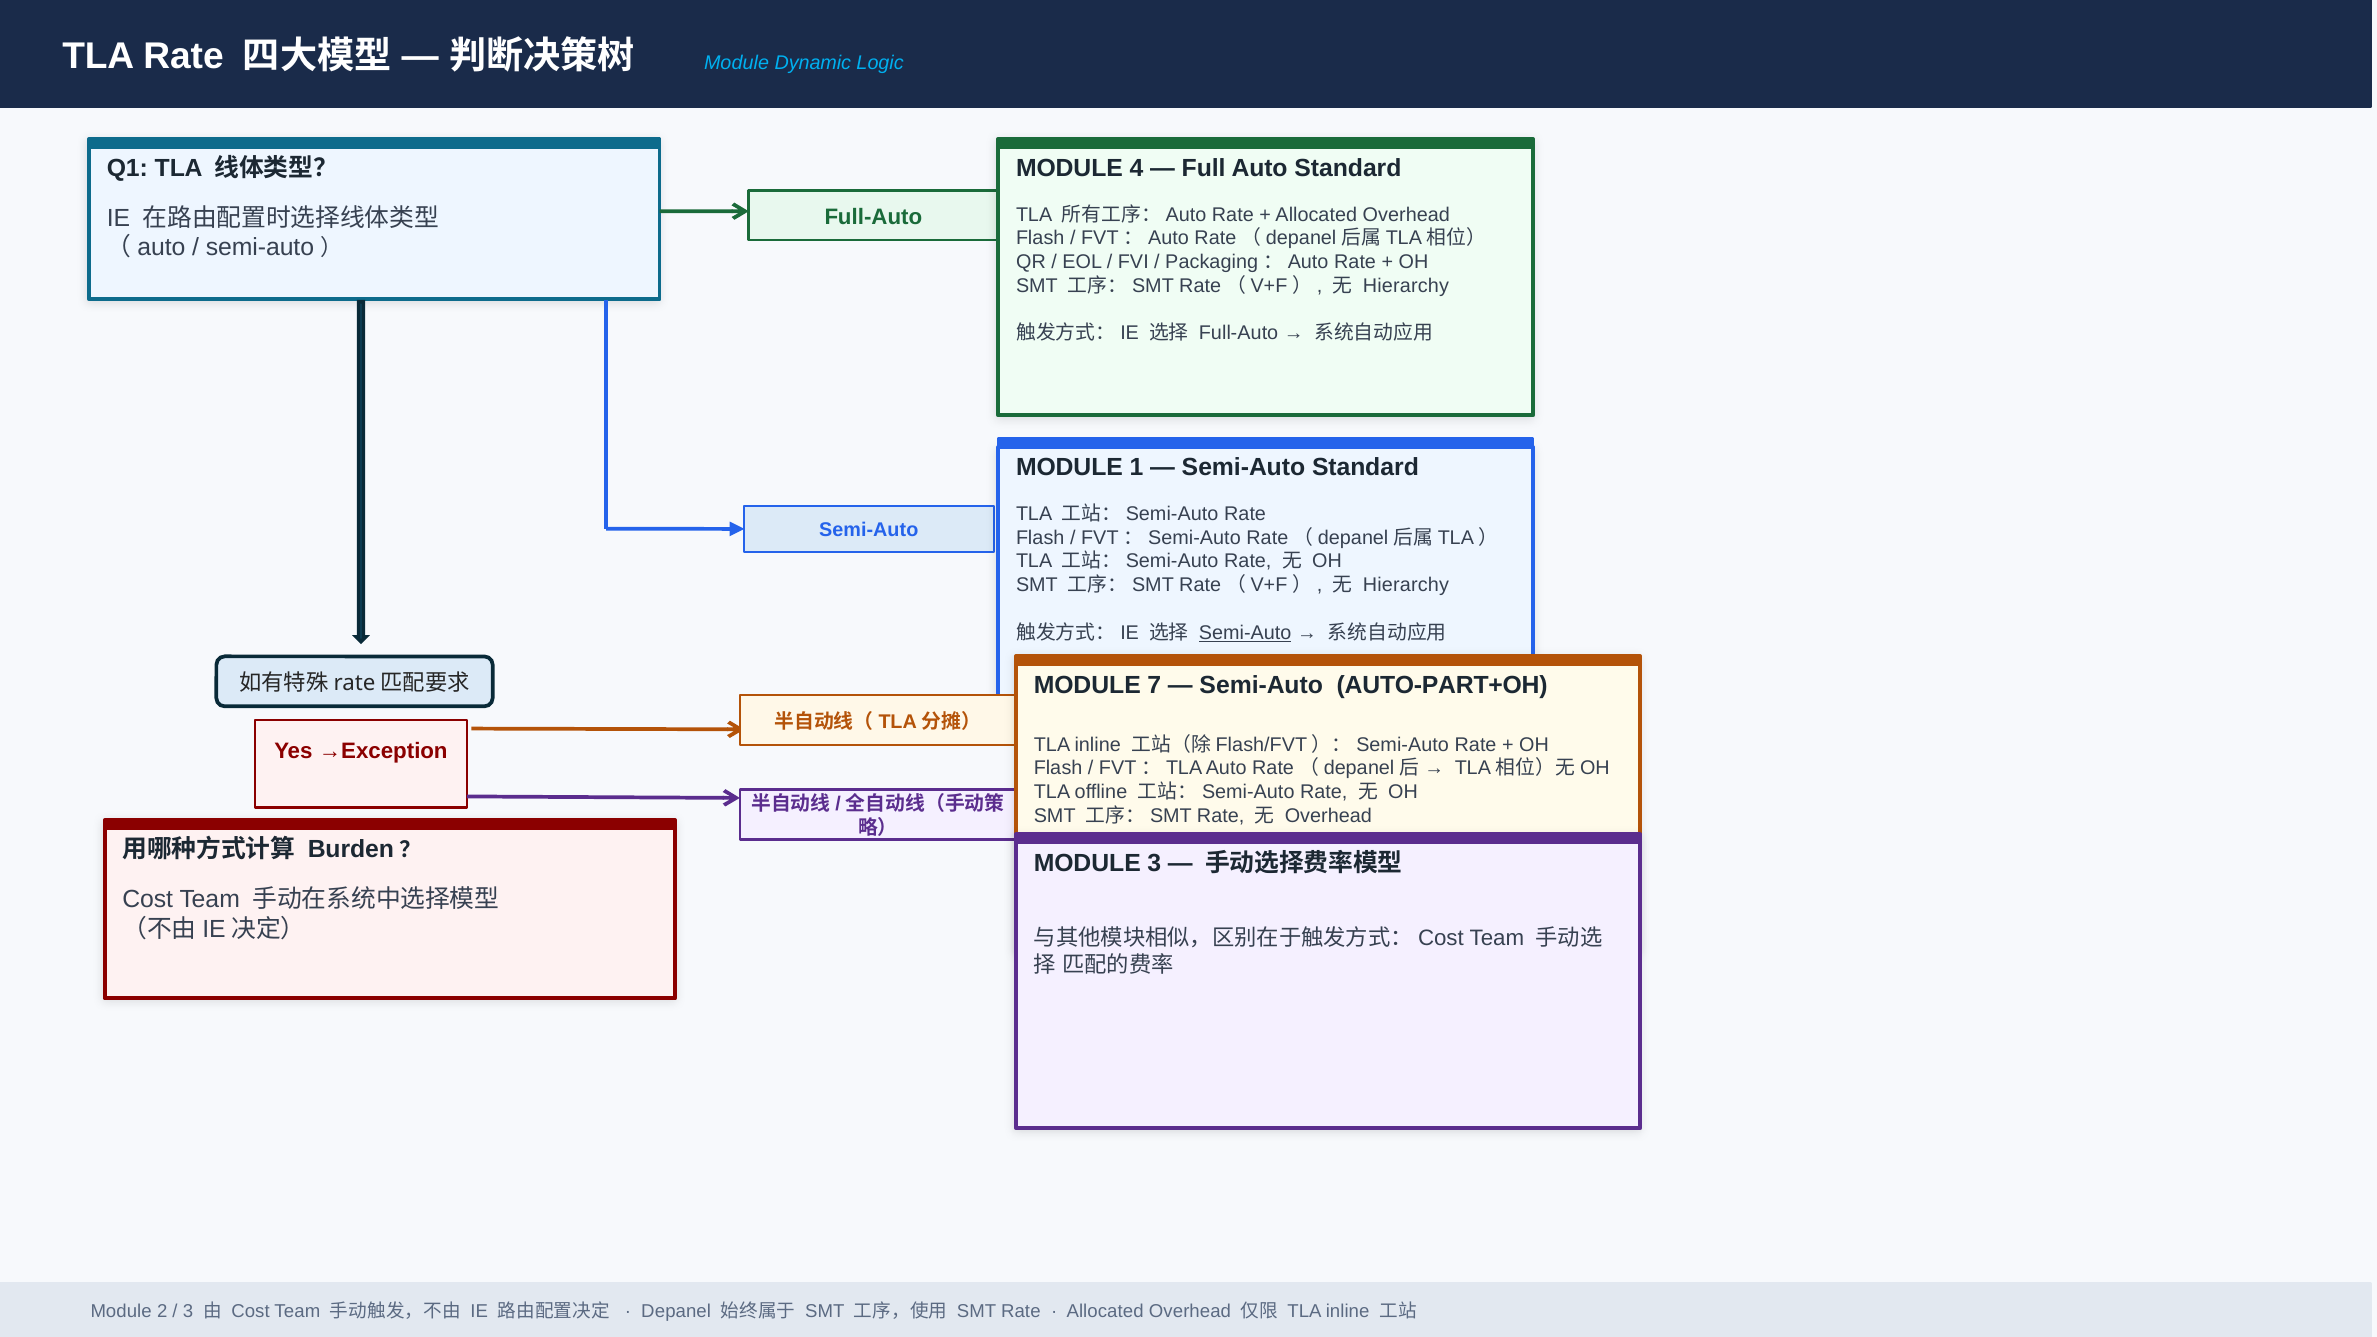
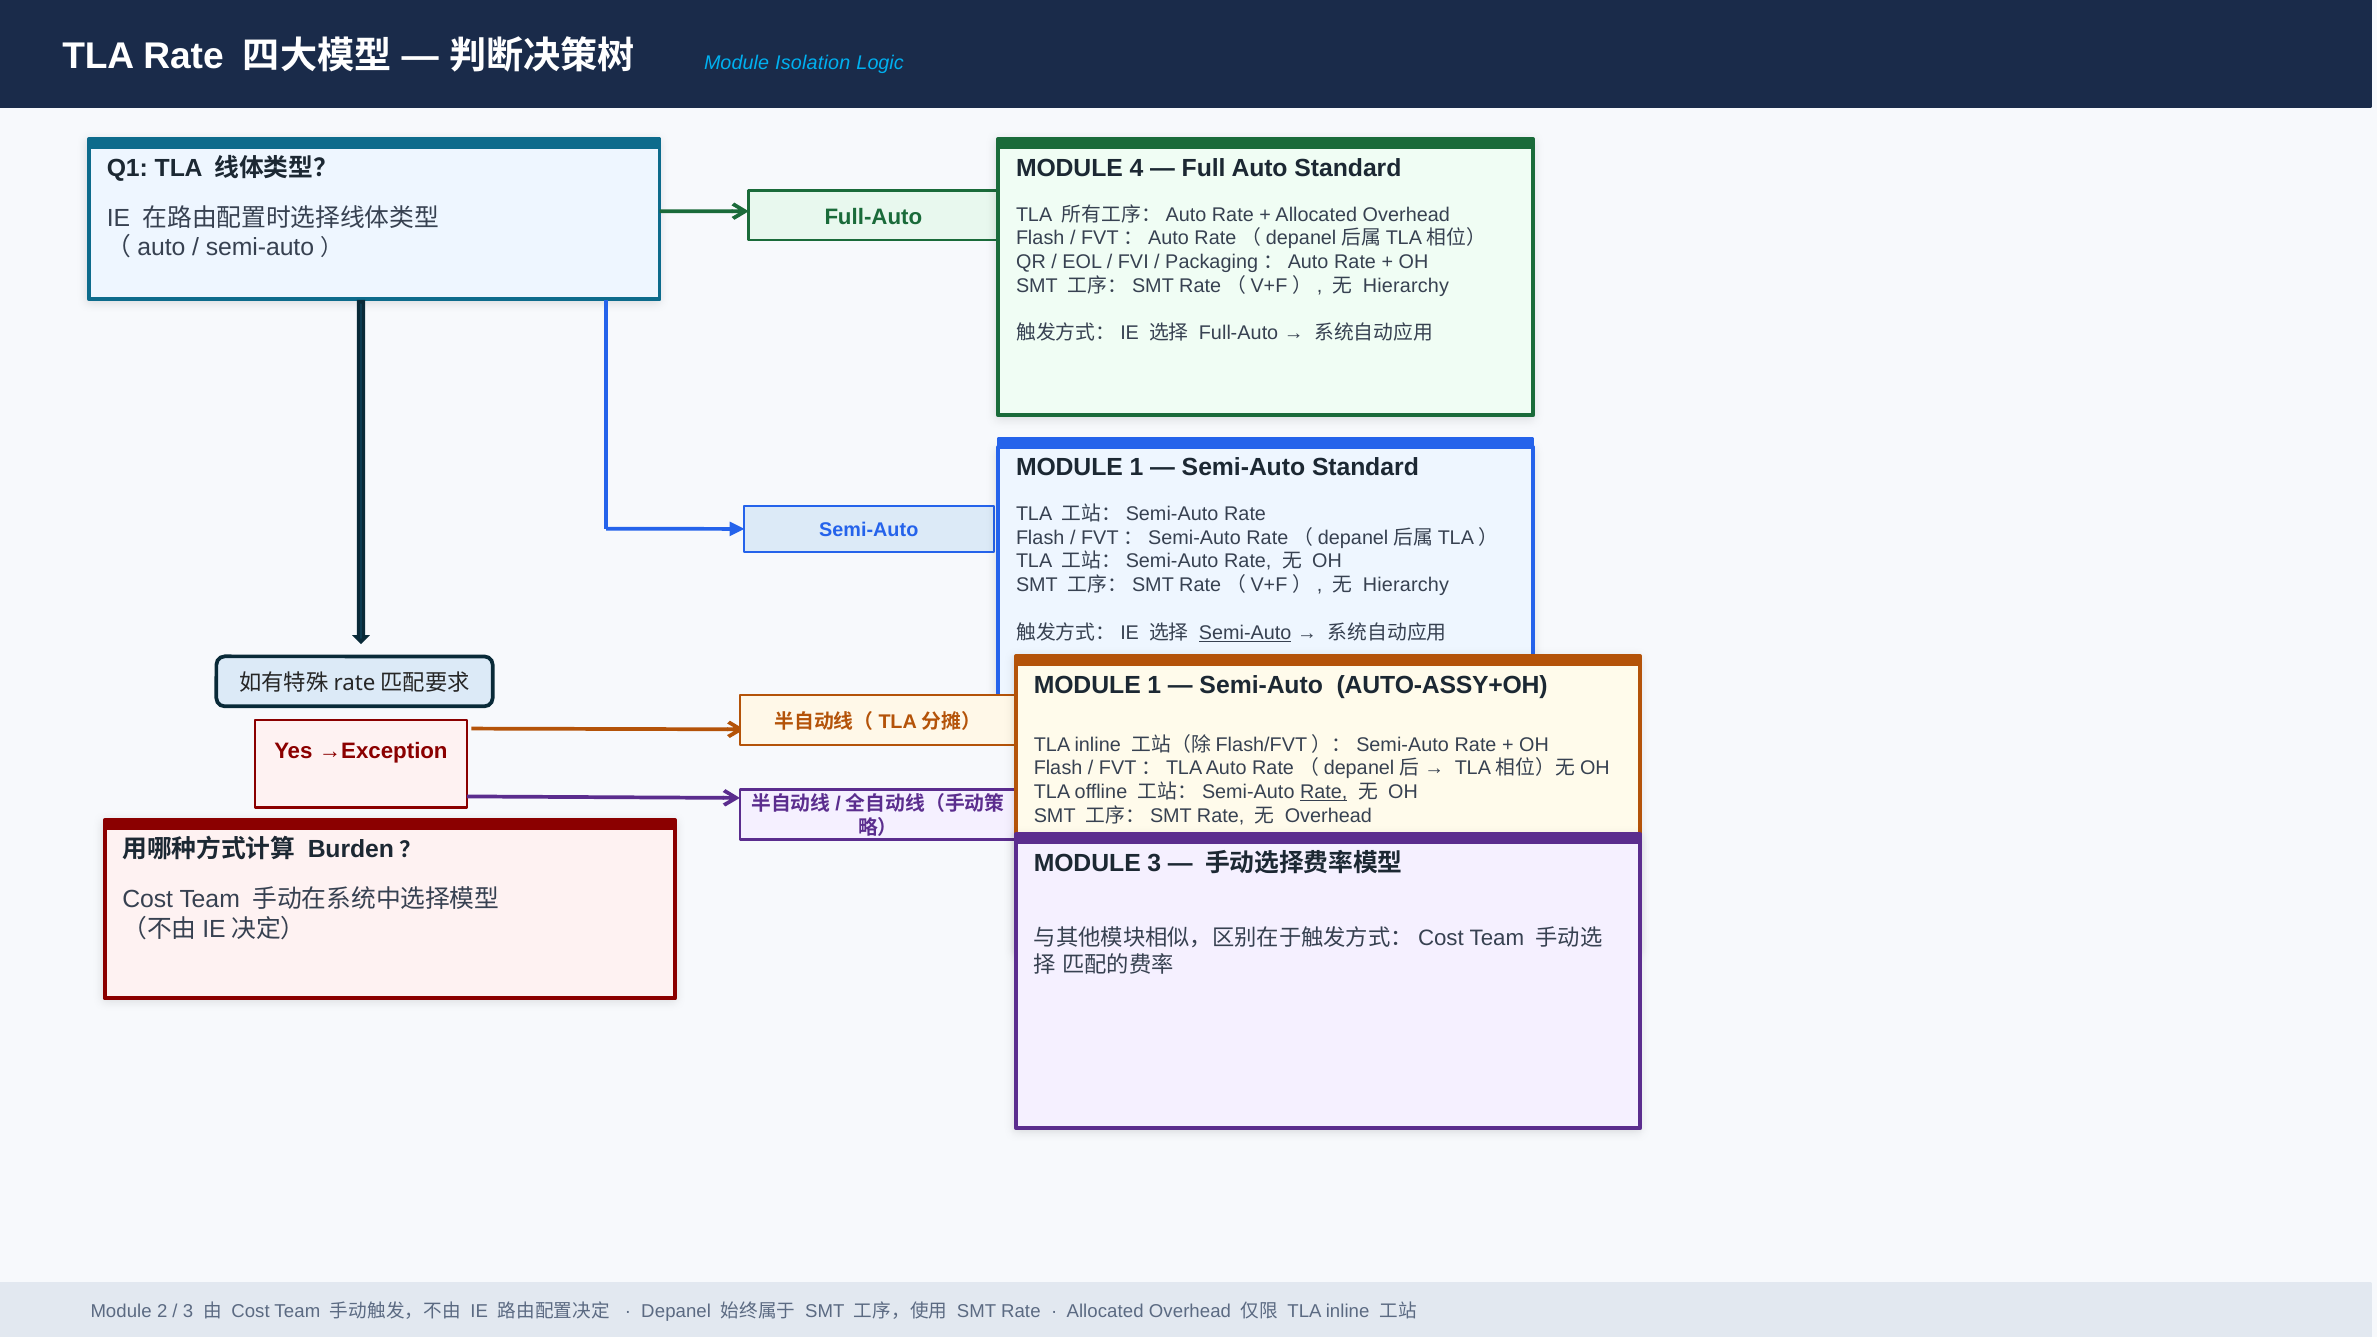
Dynamic: Dynamic -> Isolation
7 at (1154, 685): 7 -> 1
AUTO-PART+OH: AUTO-PART+OH -> AUTO-ASSY+OH
Rate at (1324, 792) underline: none -> present
